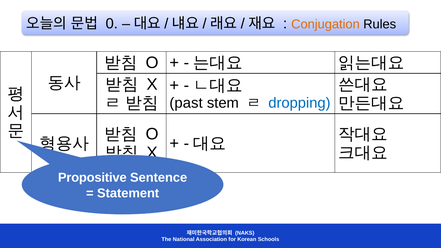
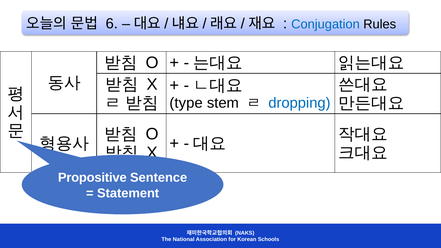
0: 0 -> 6
Conjugation colour: orange -> blue
past: past -> type
